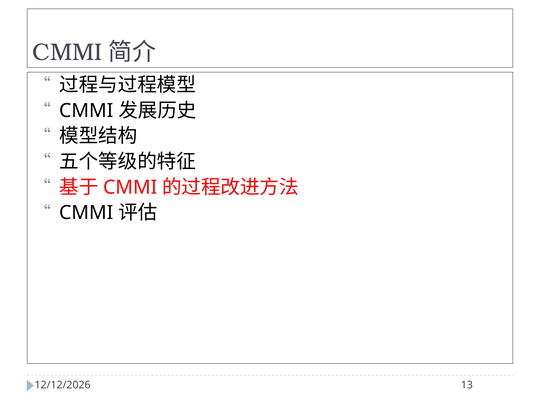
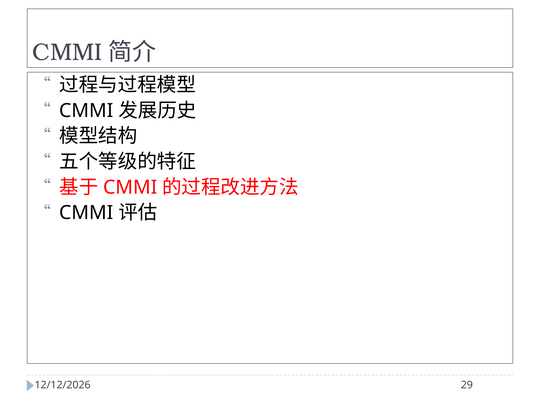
13: 13 -> 29
